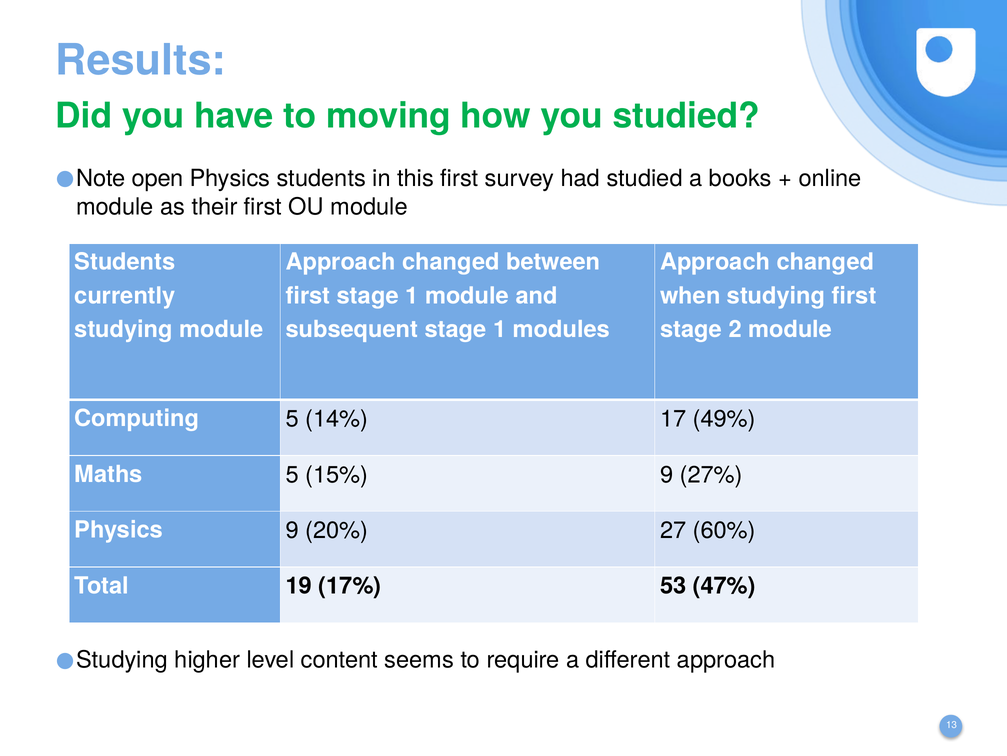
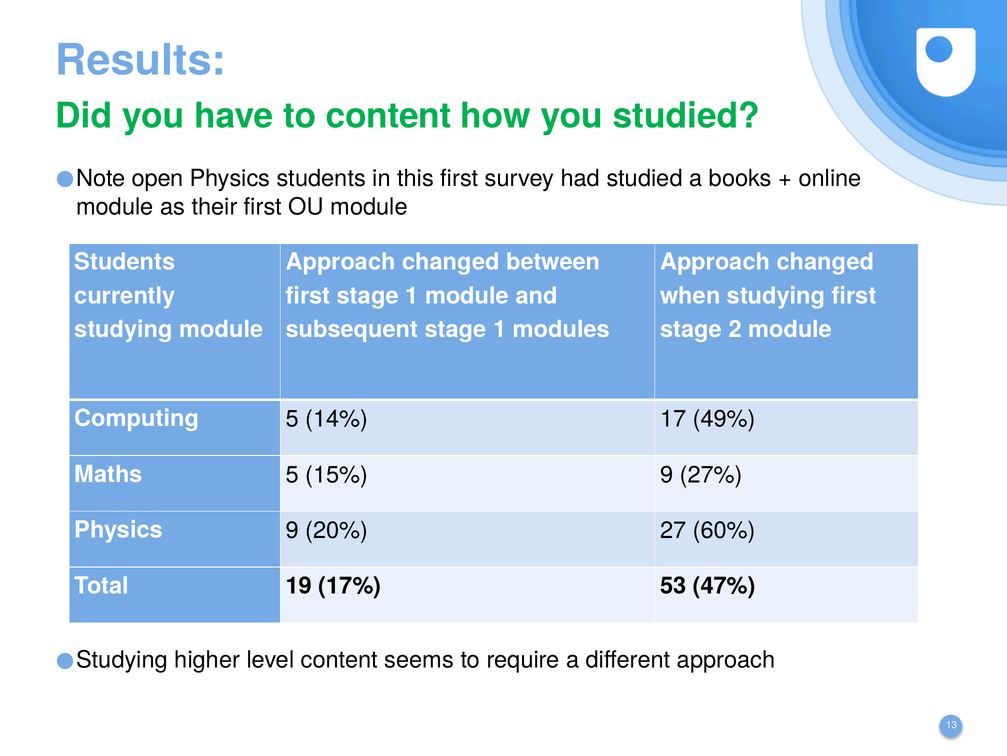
to moving: moving -> content
